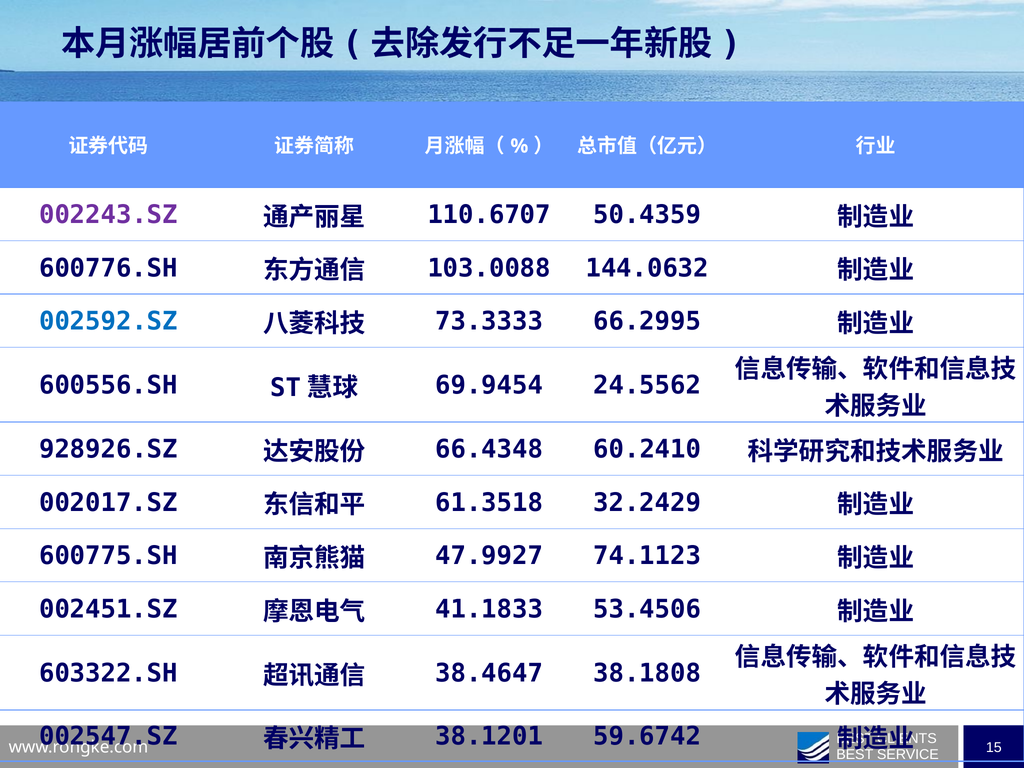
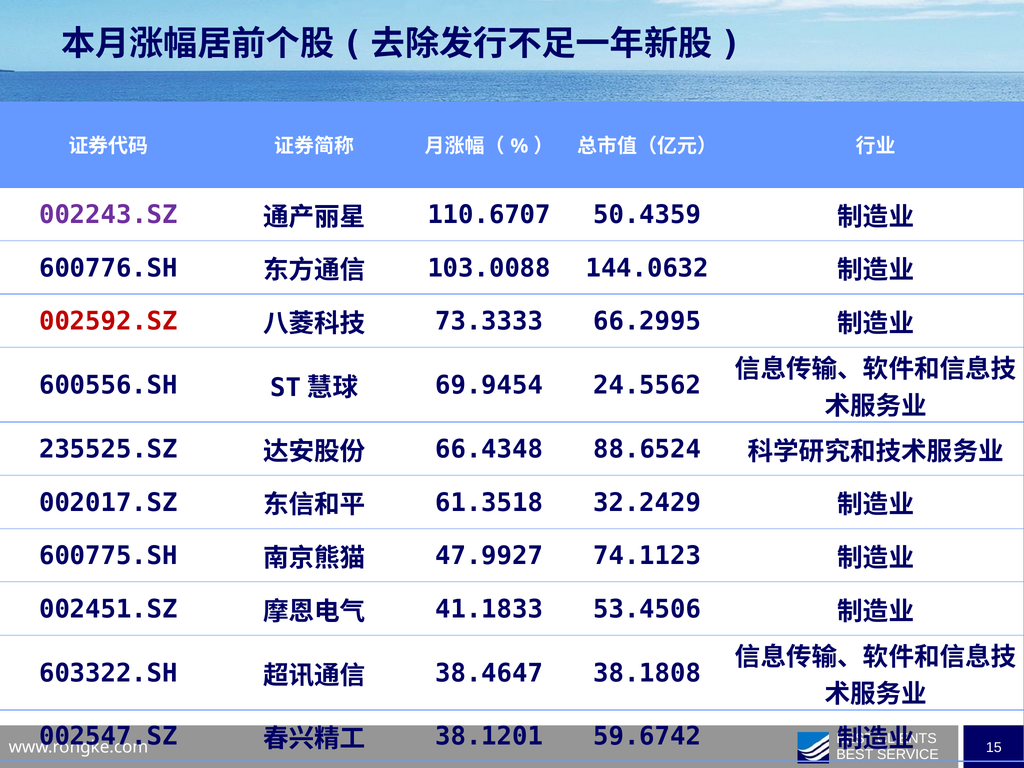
002592.SZ colour: blue -> red
928926.SZ: 928926.SZ -> 235525.SZ
60.2410: 60.2410 -> 88.6524
